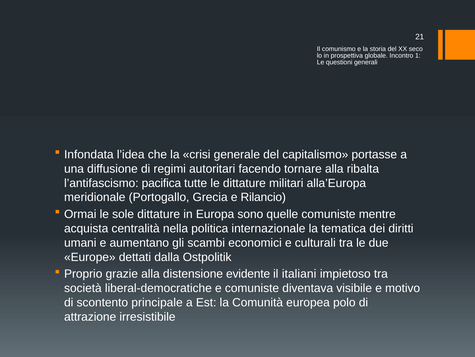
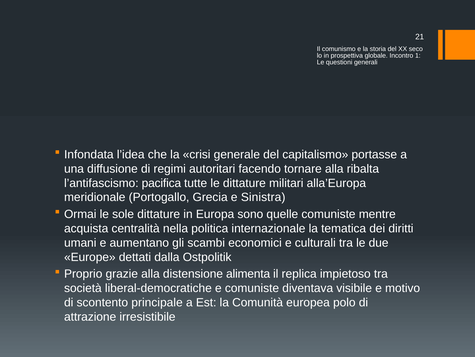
Rilancio: Rilancio -> Sinistra
evidente: evidente -> alimenta
italiani: italiani -> replica
